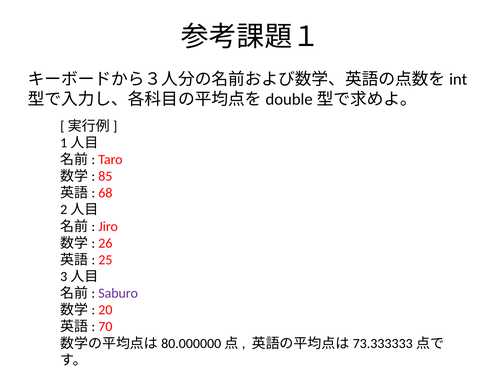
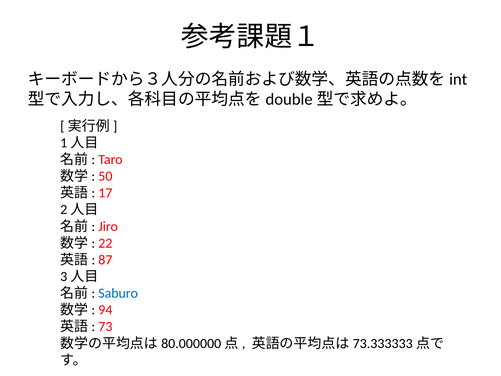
85: 85 -> 50
68: 68 -> 17
26: 26 -> 22
25: 25 -> 87
Saburo colour: purple -> blue
20: 20 -> 94
70: 70 -> 73
